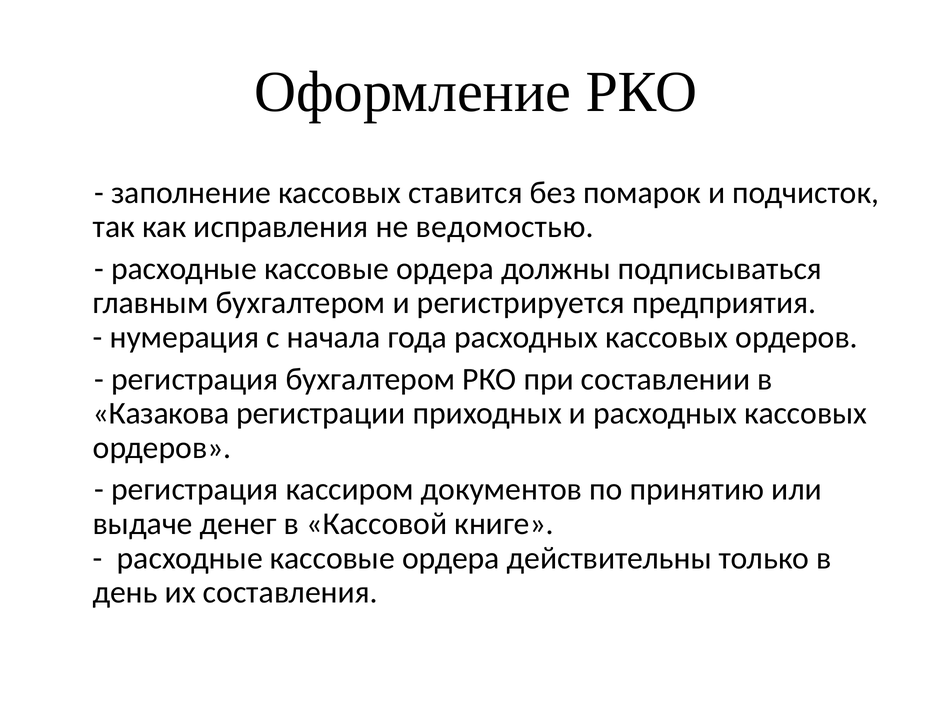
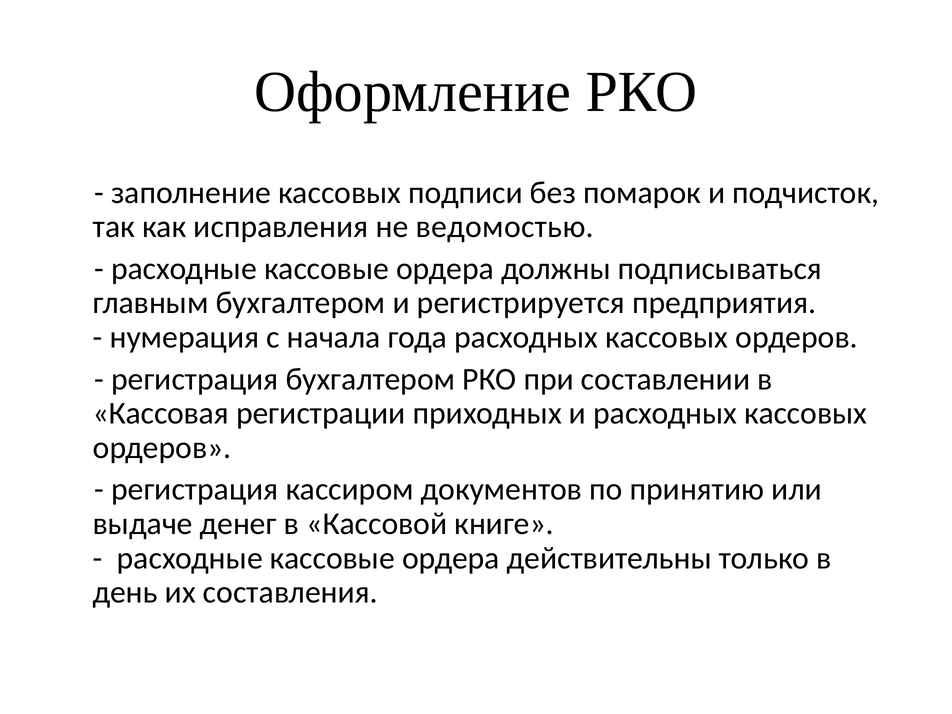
ставится: ставится -> подписи
Казакова: Казакова -> Кассовая
